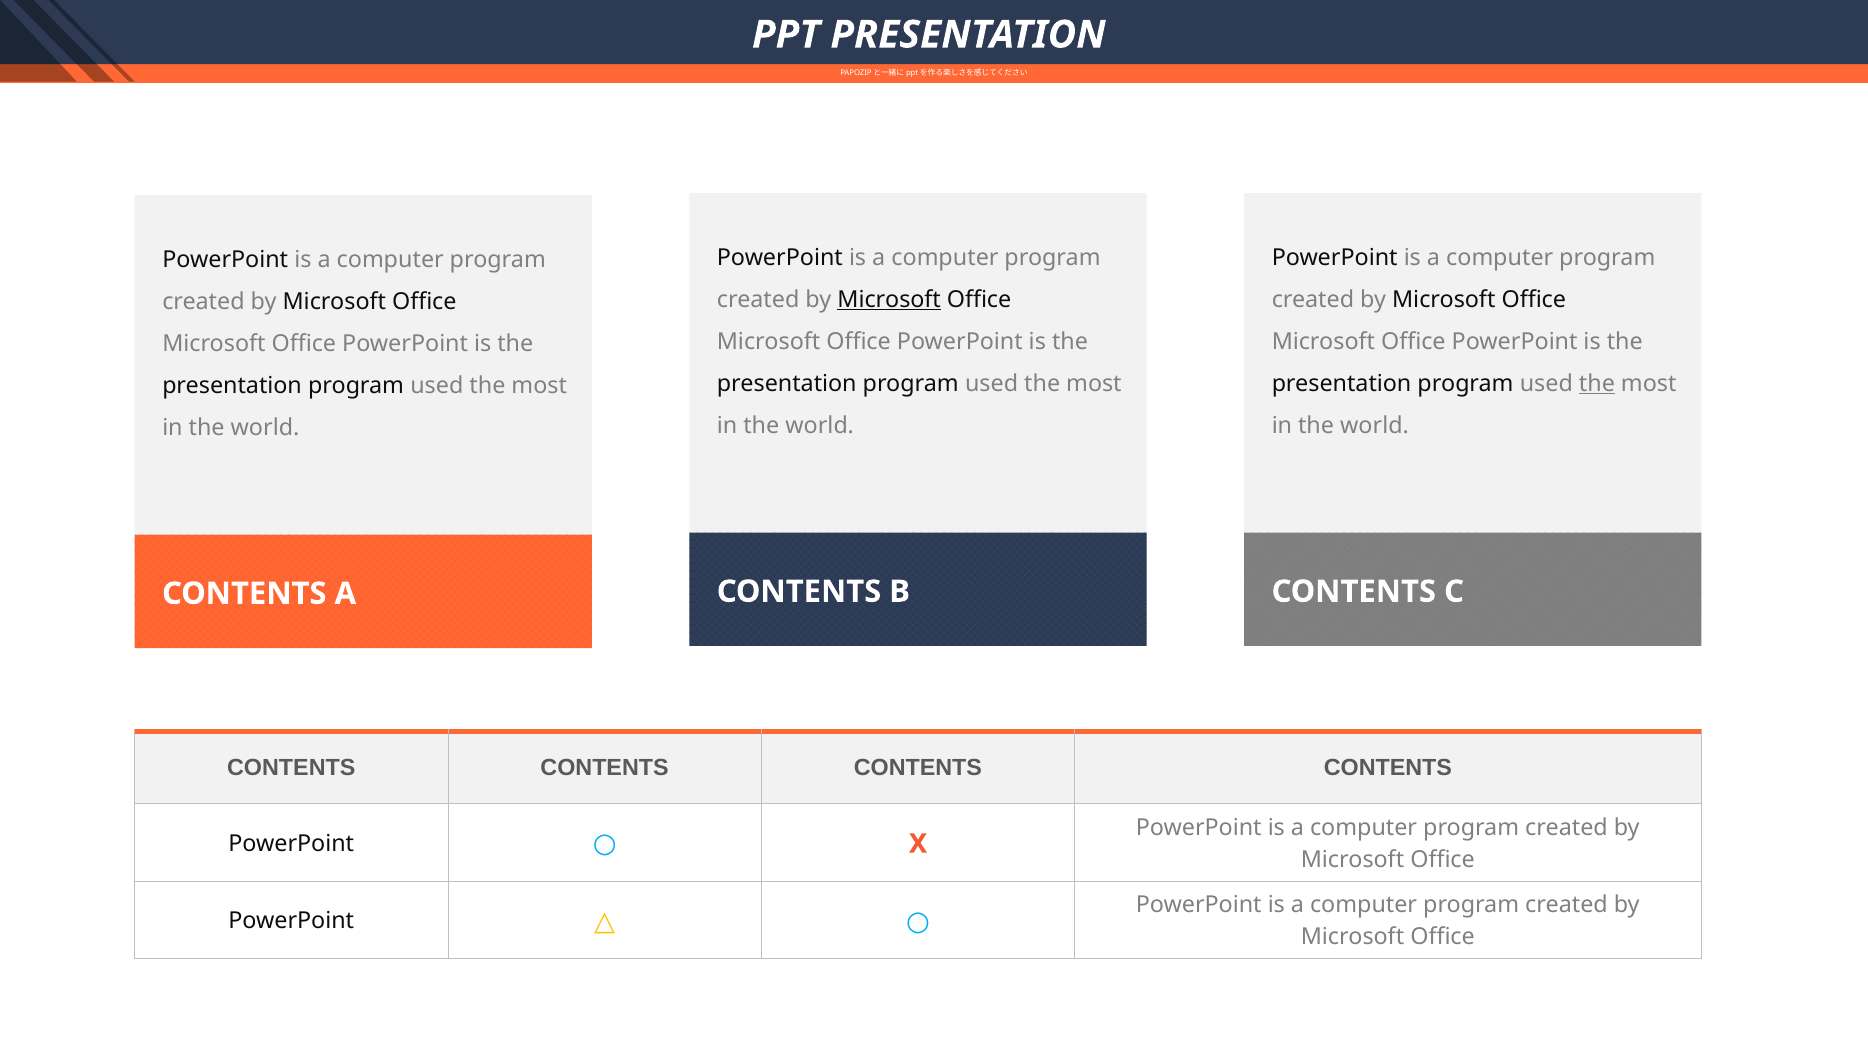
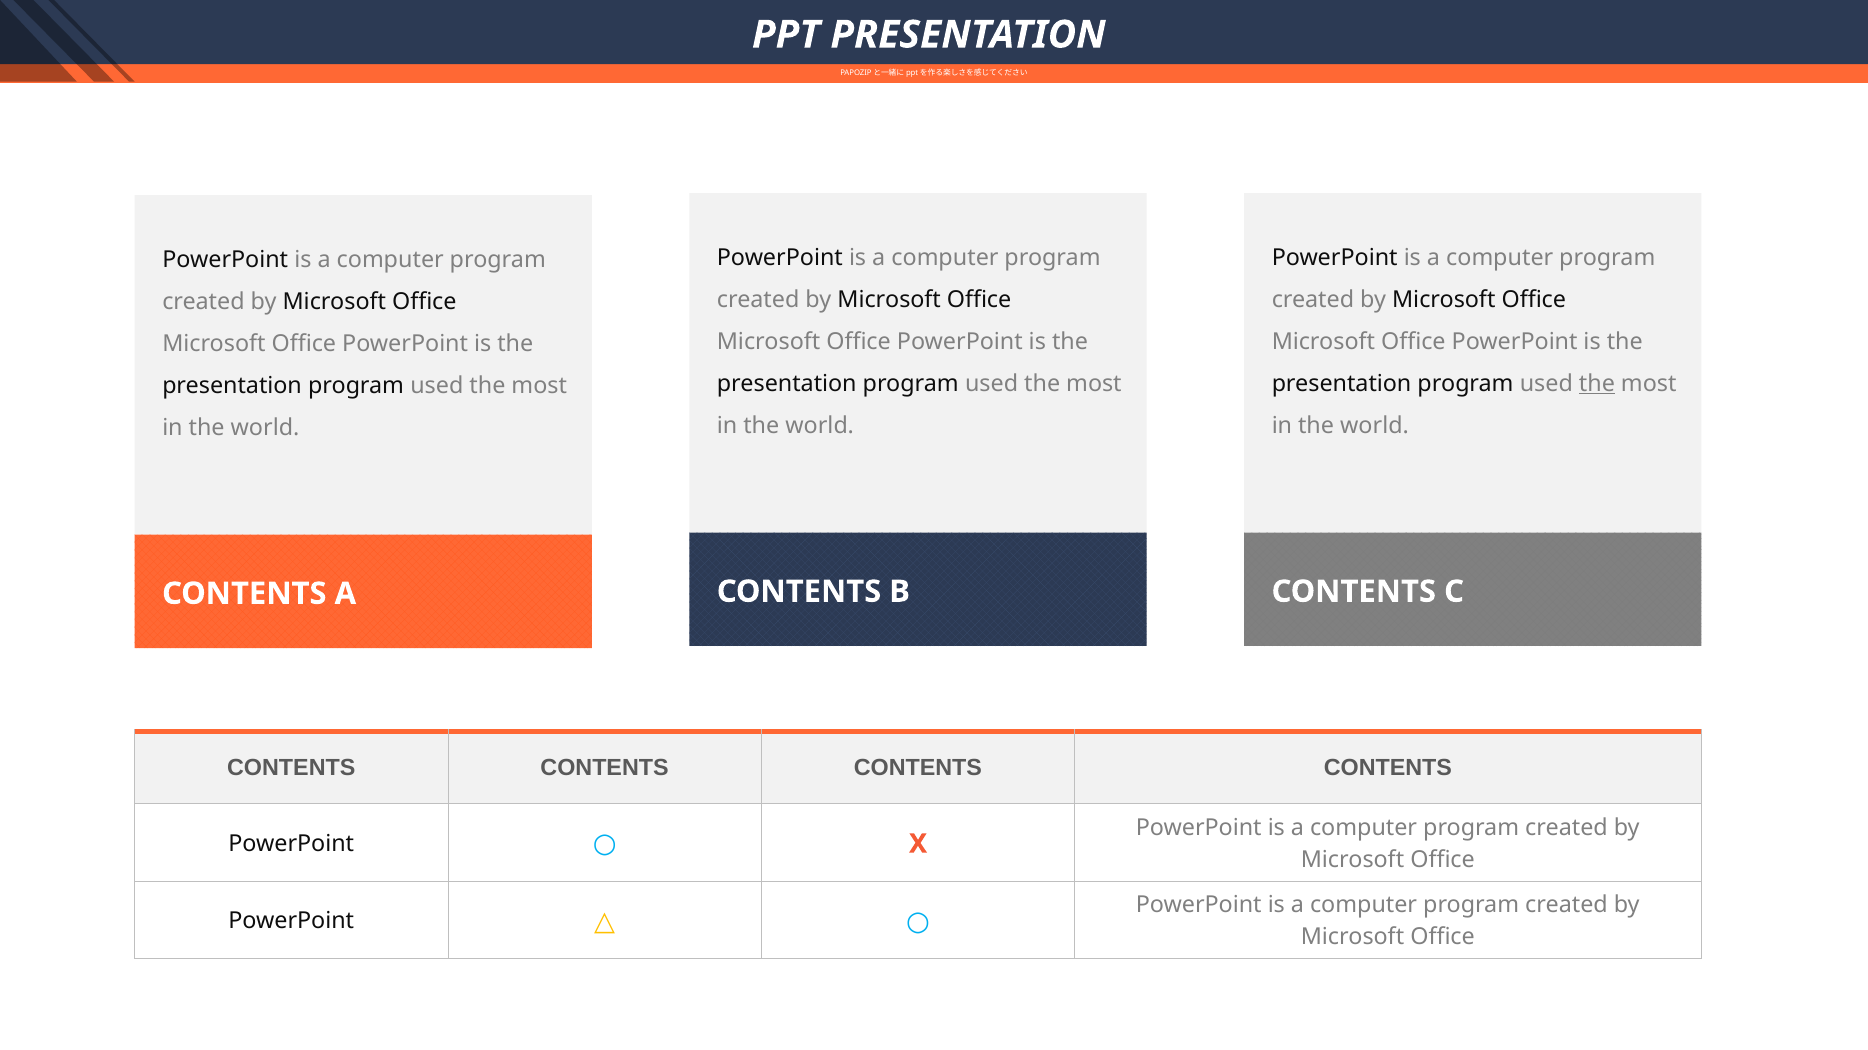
Microsoft at (889, 300) underline: present -> none
